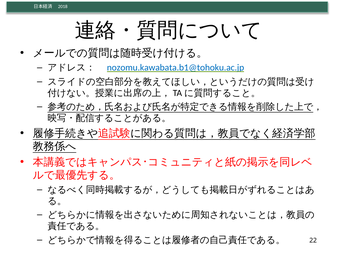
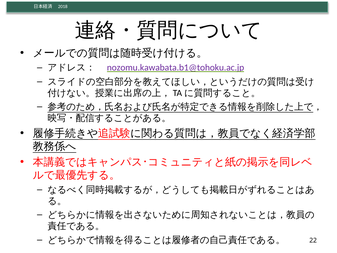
nozomu.kawabata.b1@tohoku.ac.jp colour: blue -> purple
